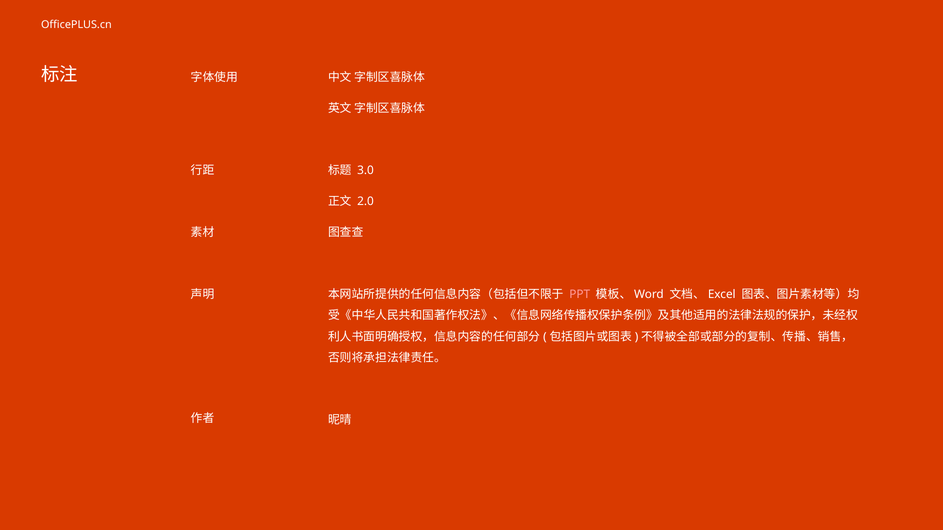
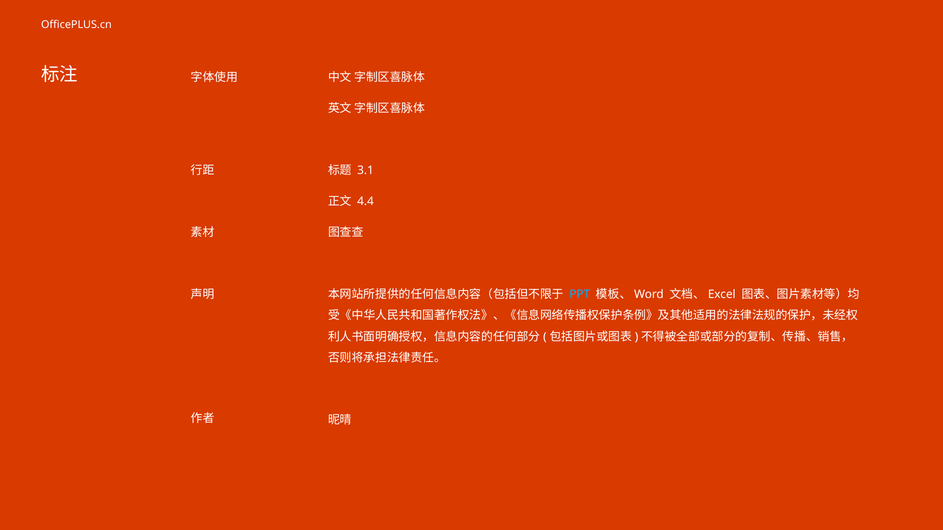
3.0: 3.0 -> 3.1
2.0: 2.0 -> 4.4
PPT colour: pink -> light blue
